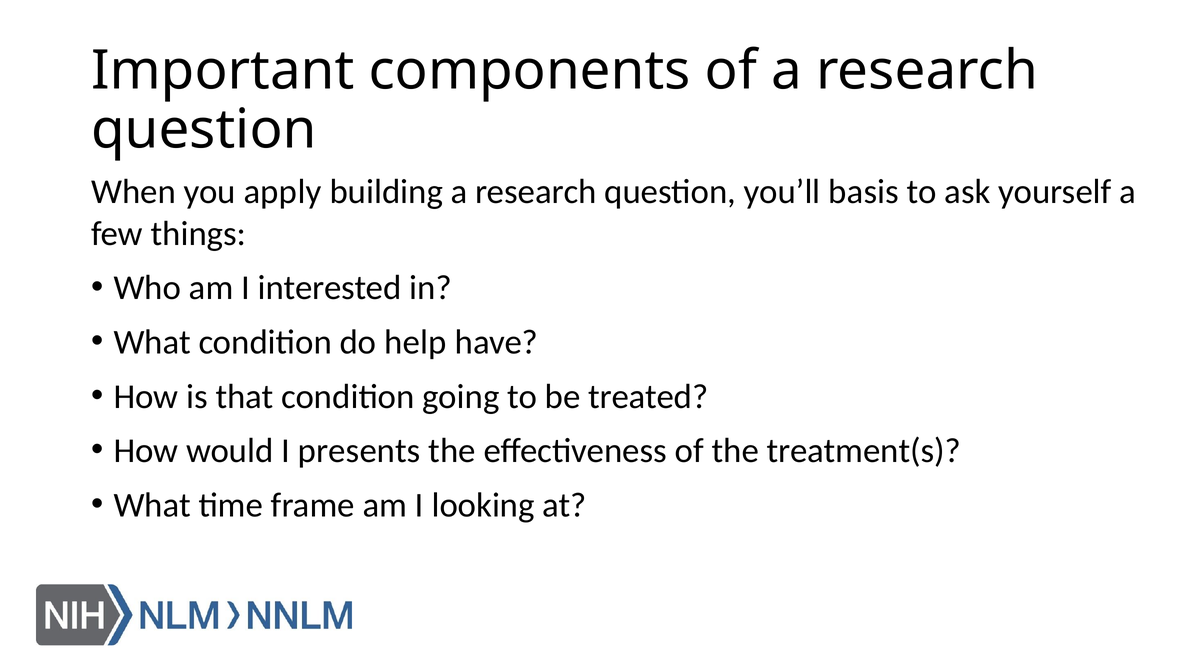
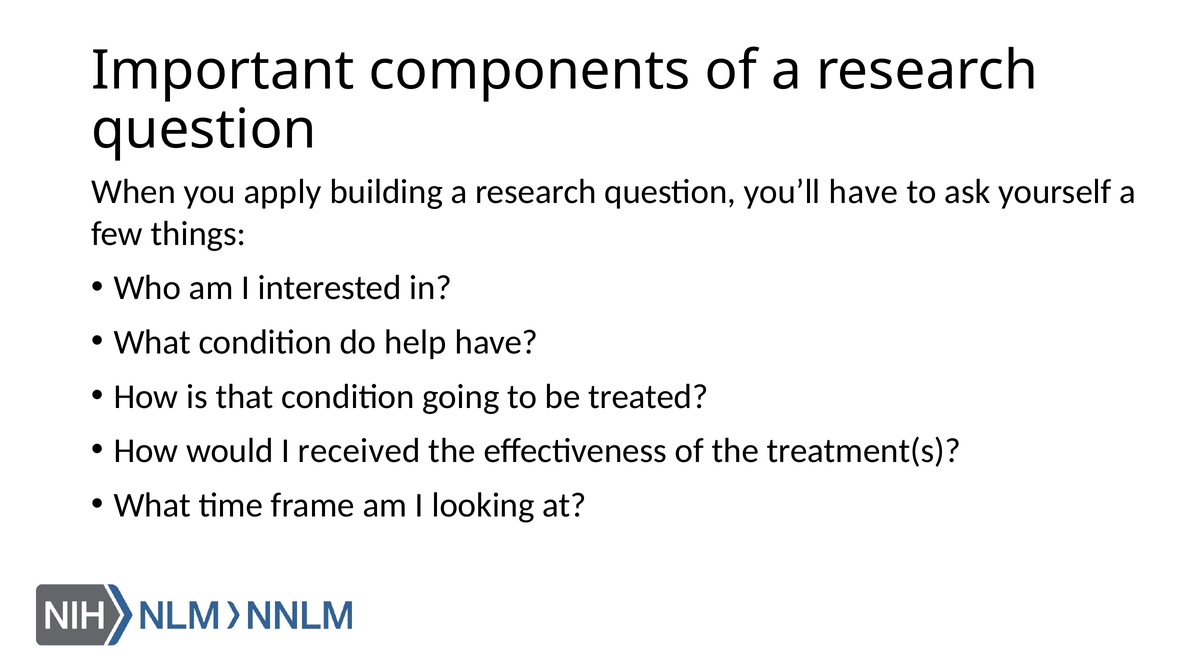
you’ll basis: basis -> have
presents: presents -> received
